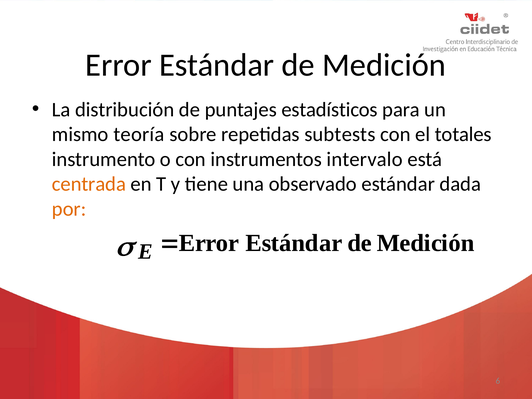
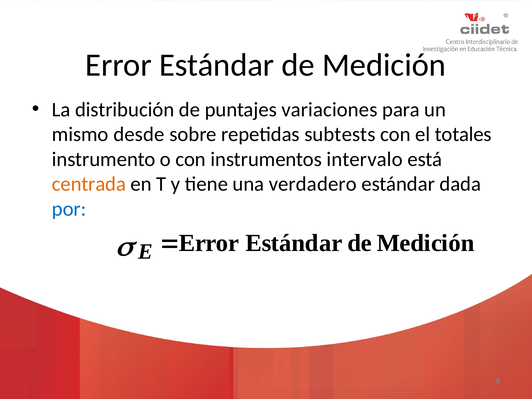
estadísticos: estadísticos -> variaciones
teoría: teoría -> desde
observado: observado -> verdadero
por colour: orange -> blue
